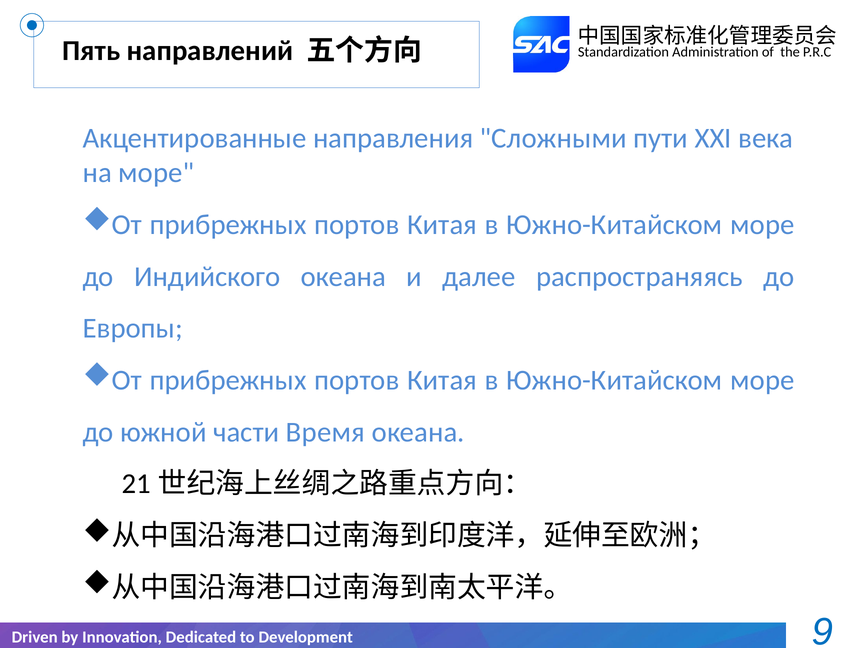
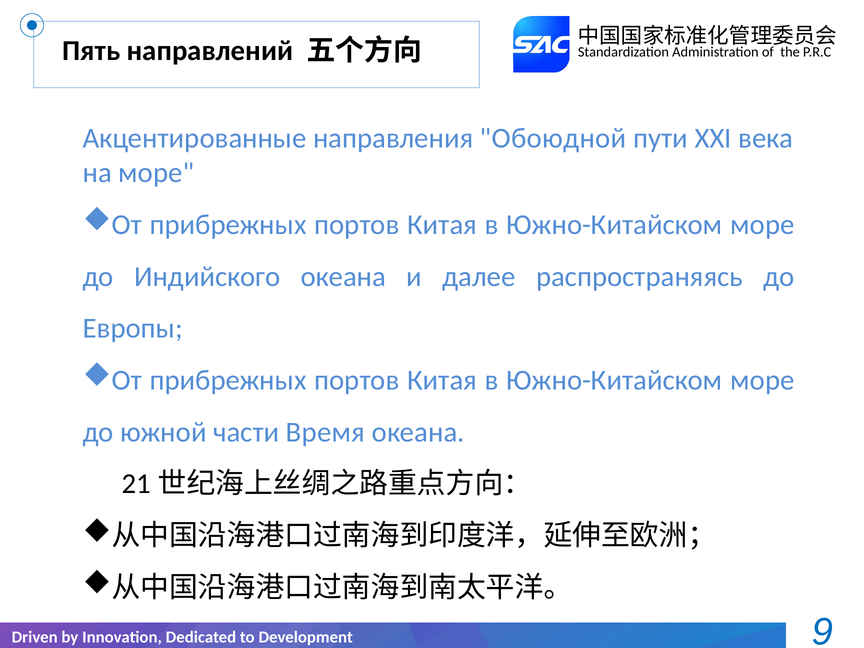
Сложными: Сложными -> Обоюдной
